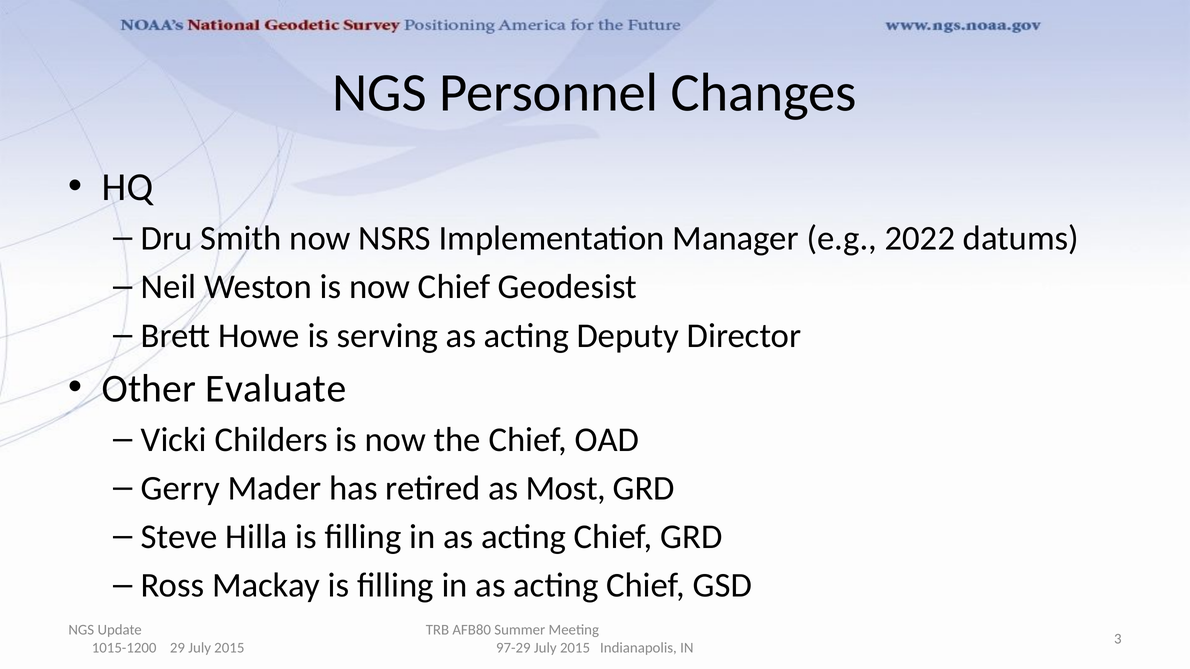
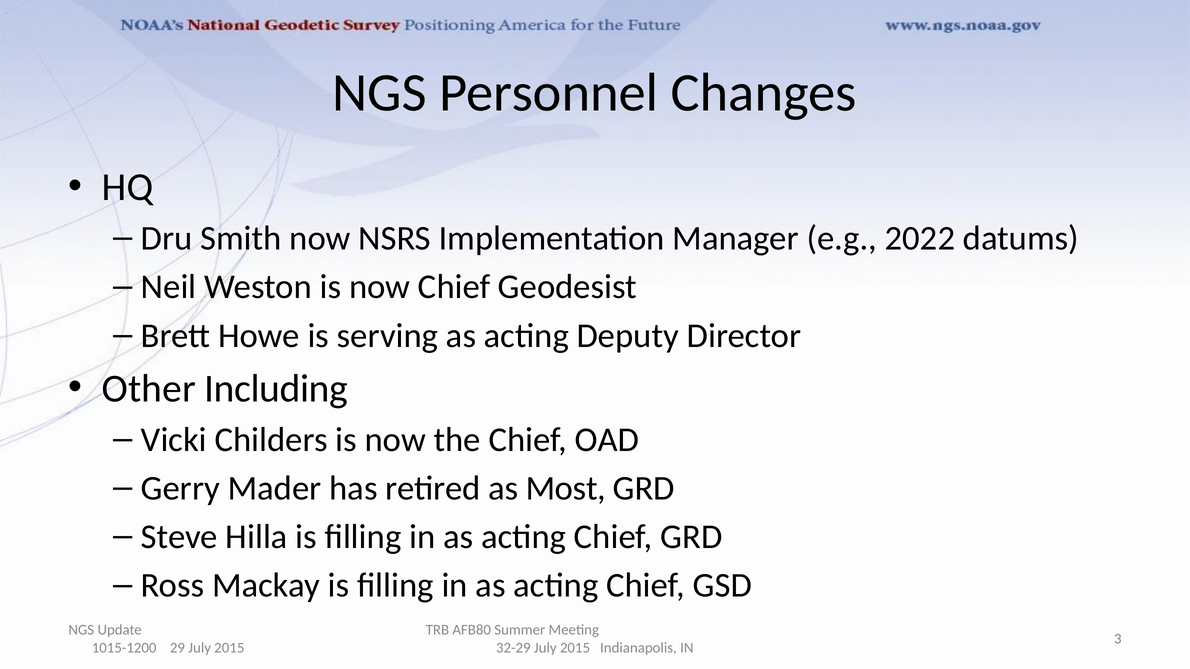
Evaluate: Evaluate -> Including
97-29: 97-29 -> 32-29
